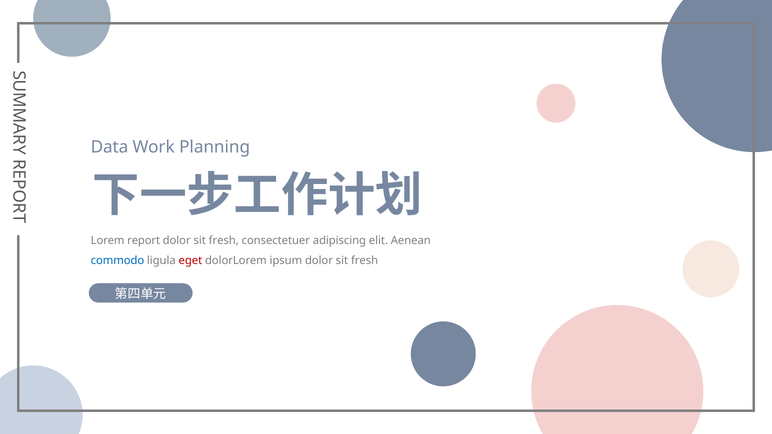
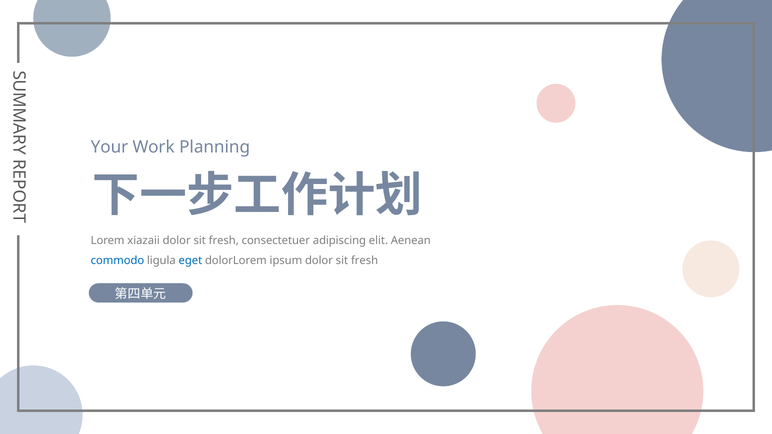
Data: Data -> Your
report: report -> xiazaii
eget colour: red -> blue
